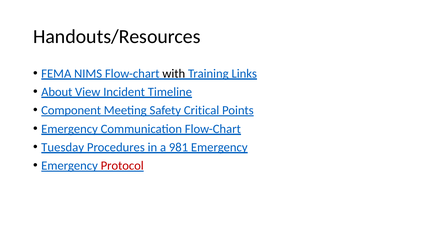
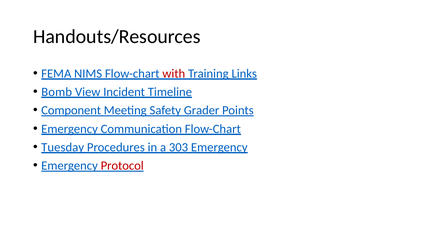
with colour: black -> red
About: About -> Bomb
Critical: Critical -> Grader
981: 981 -> 303
